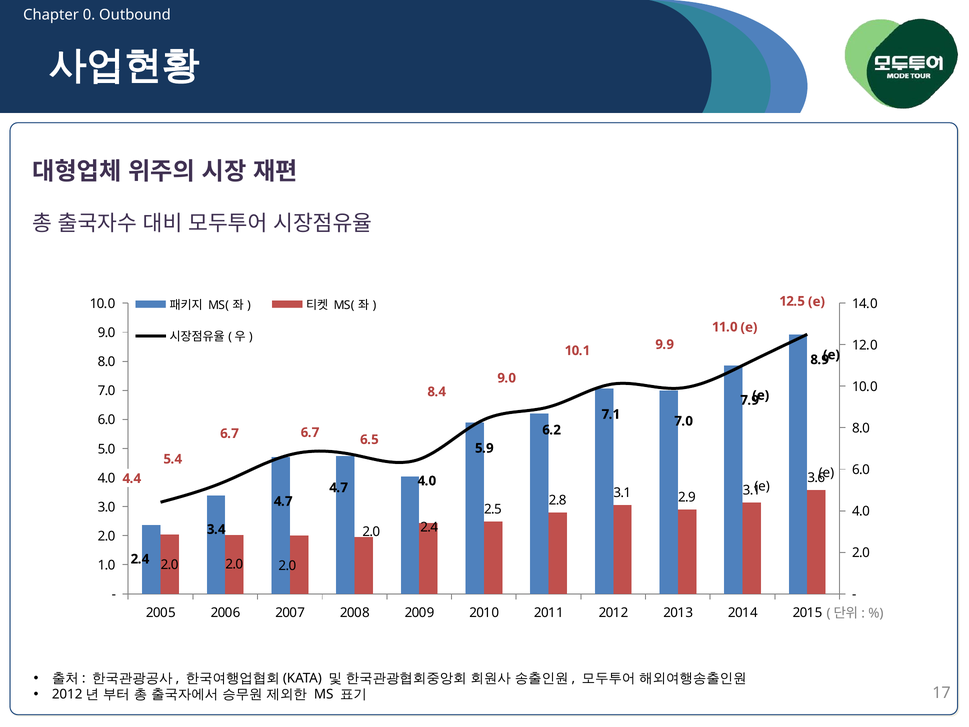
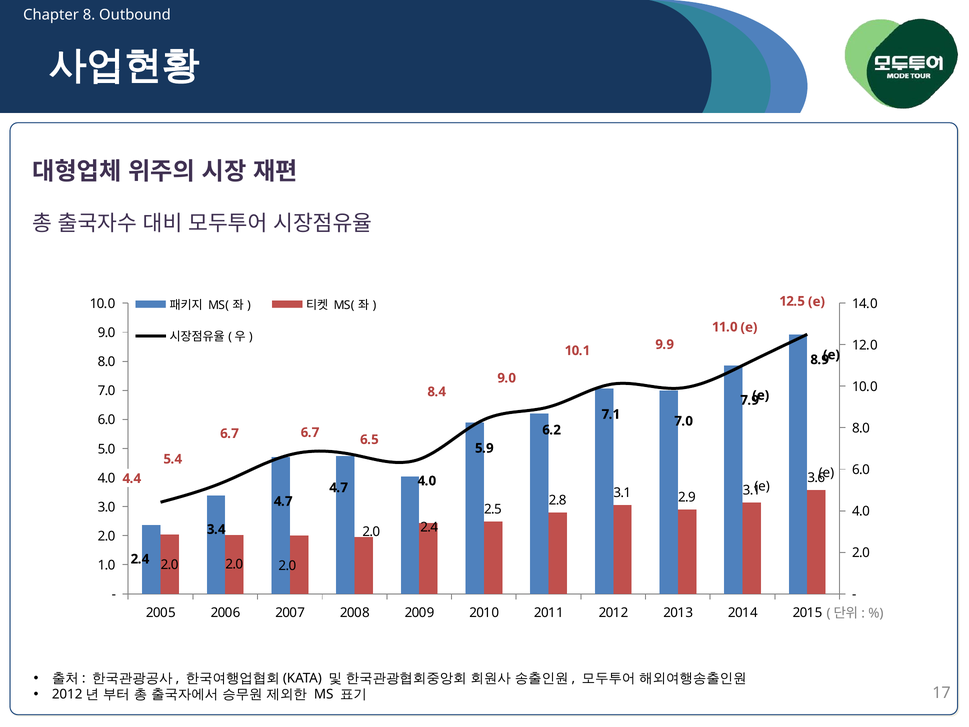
0: 0 -> 8
